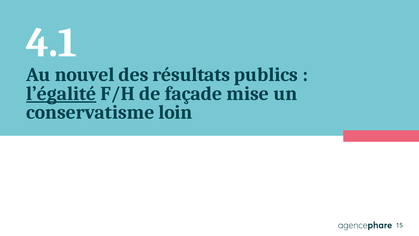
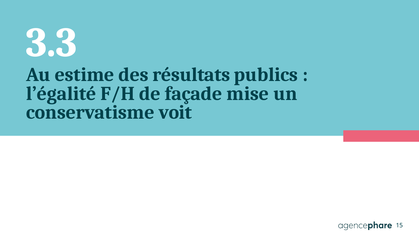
4.1: 4.1 -> 3.3
nouvel: nouvel -> estime
l’égalité underline: present -> none
loin: loin -> voit
